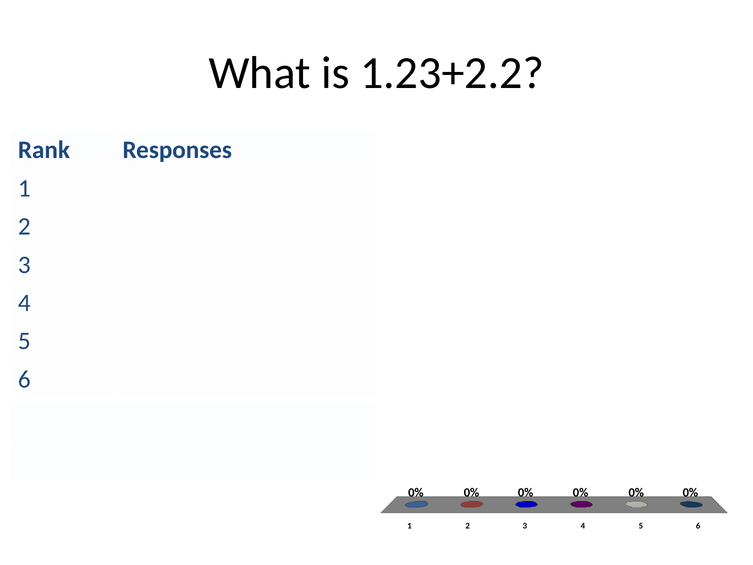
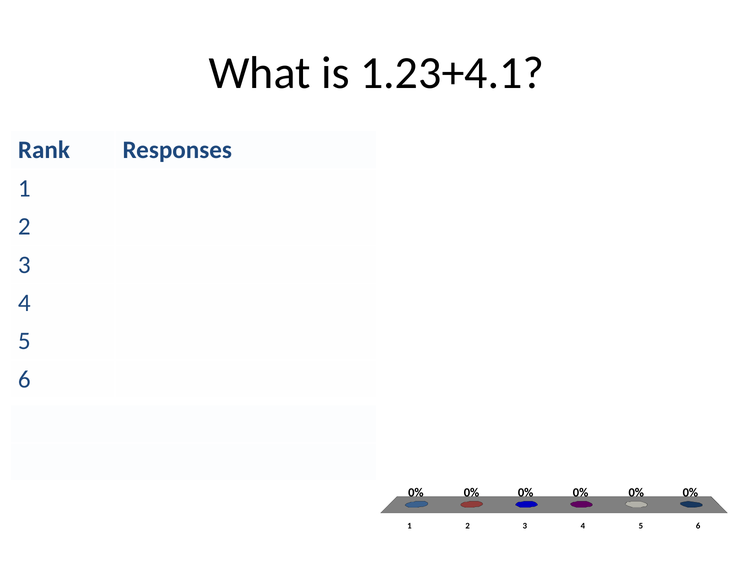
1.23+2.2: 1.23+2.2 -> 1.23+4.1
